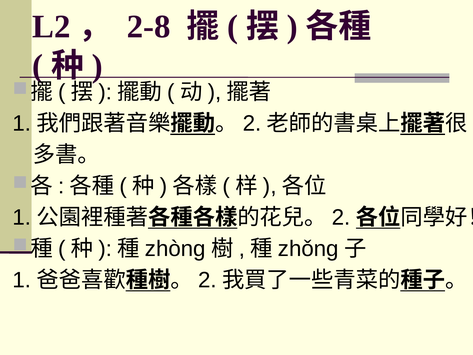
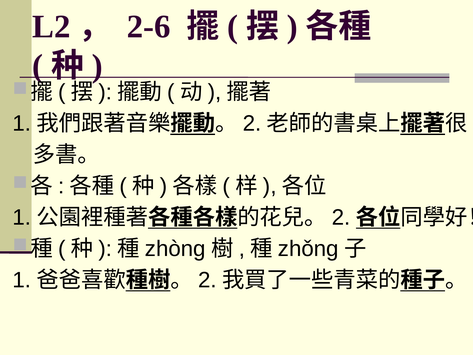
2-8: 2-8 -> 2-6
